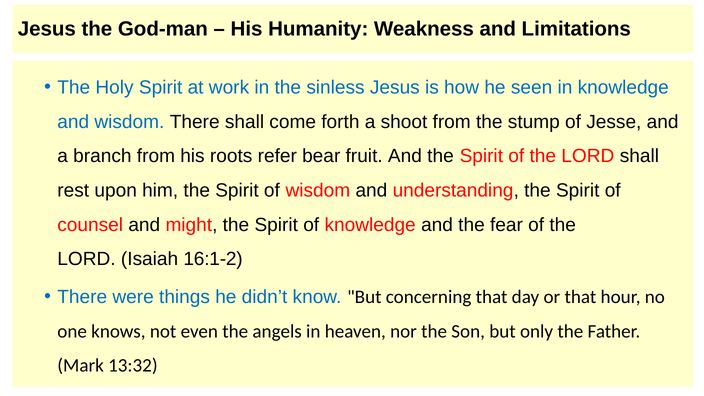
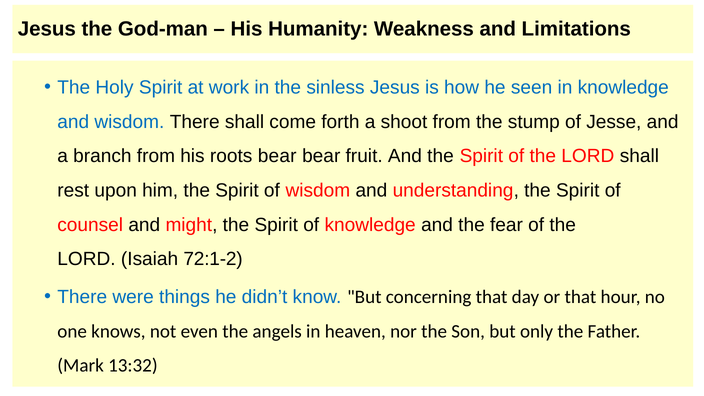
roots refer: refer -> bear
16:1-2: 16:1-2 -> 72:1-2
